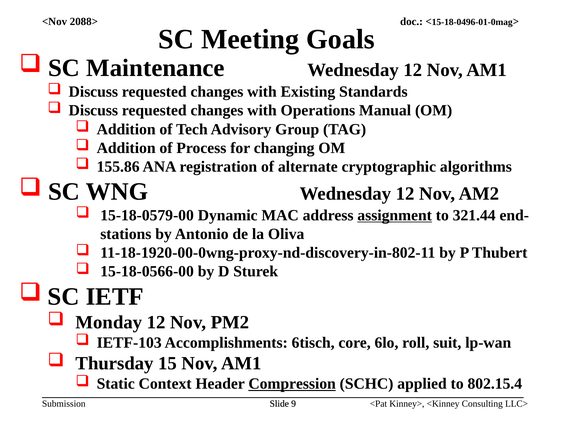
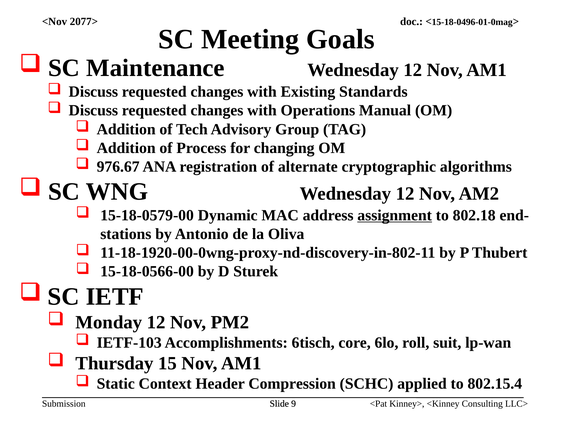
2088>: 2088> -> 2077>
155.86: 155.86 -> 976.67
321.44: 321.44 -> 802.18
Compression underline: present -> none
